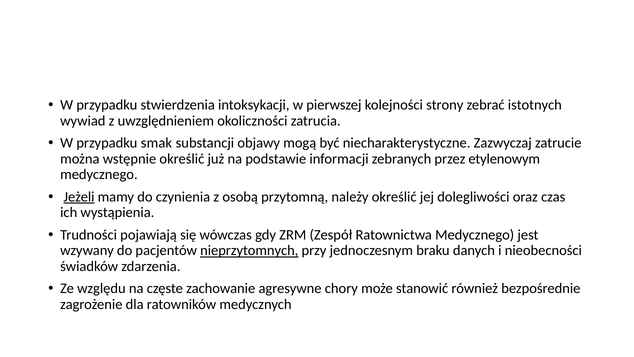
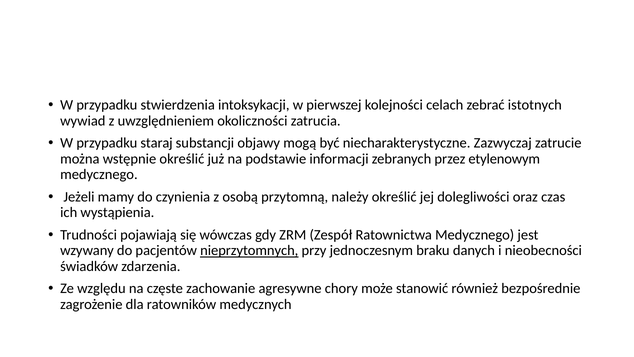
strony: strony -> celach
smak: smak -> staraj
Jeżeli underline: present -> none
